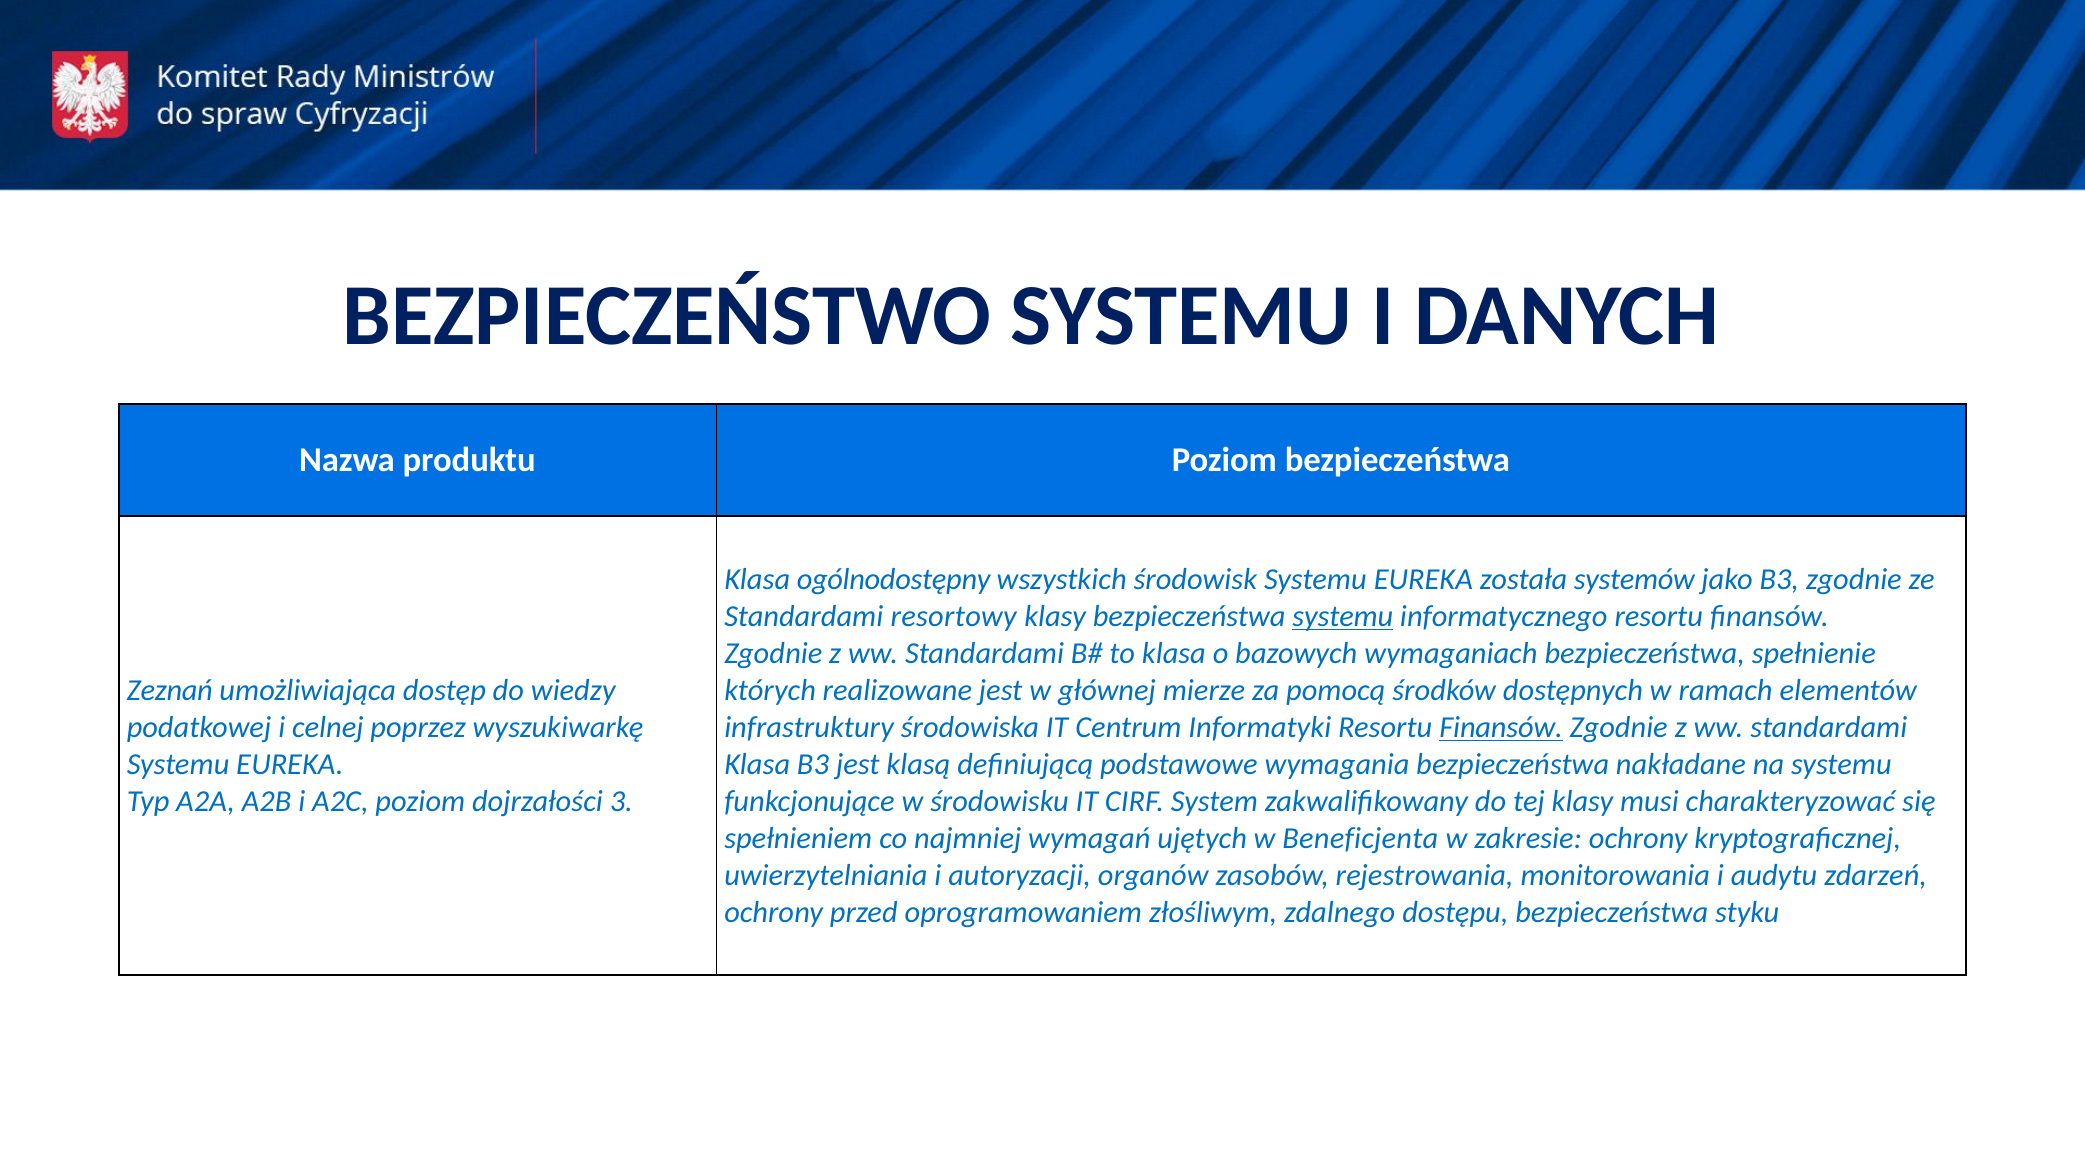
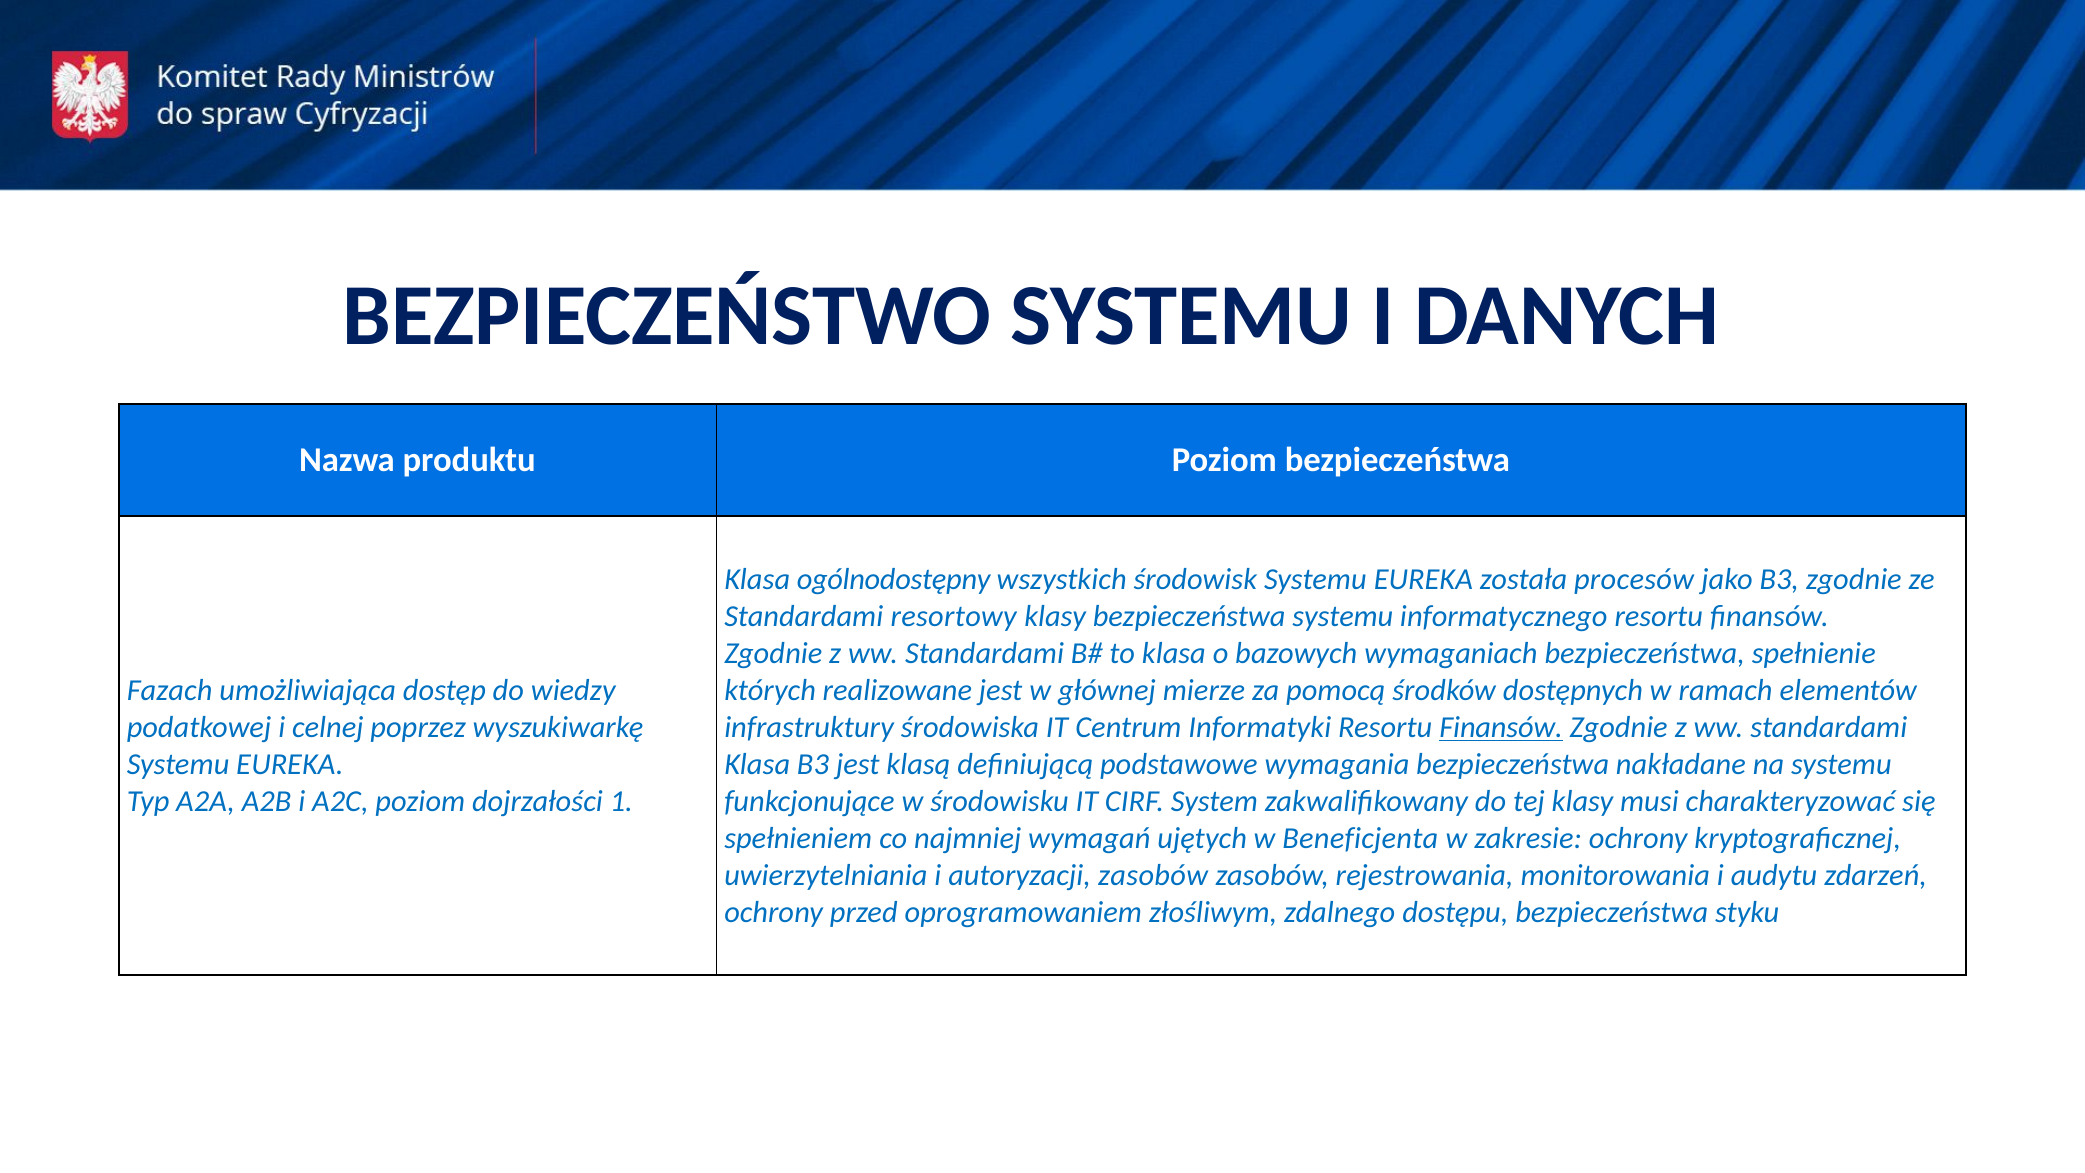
systemów: systemów -> procesów
systemu at (1343, 616) underline: present -> none
Zeznań: Zeznań -> Fazach
3: 3 -> 1
autoryzacji organów: organów -> zasobów
